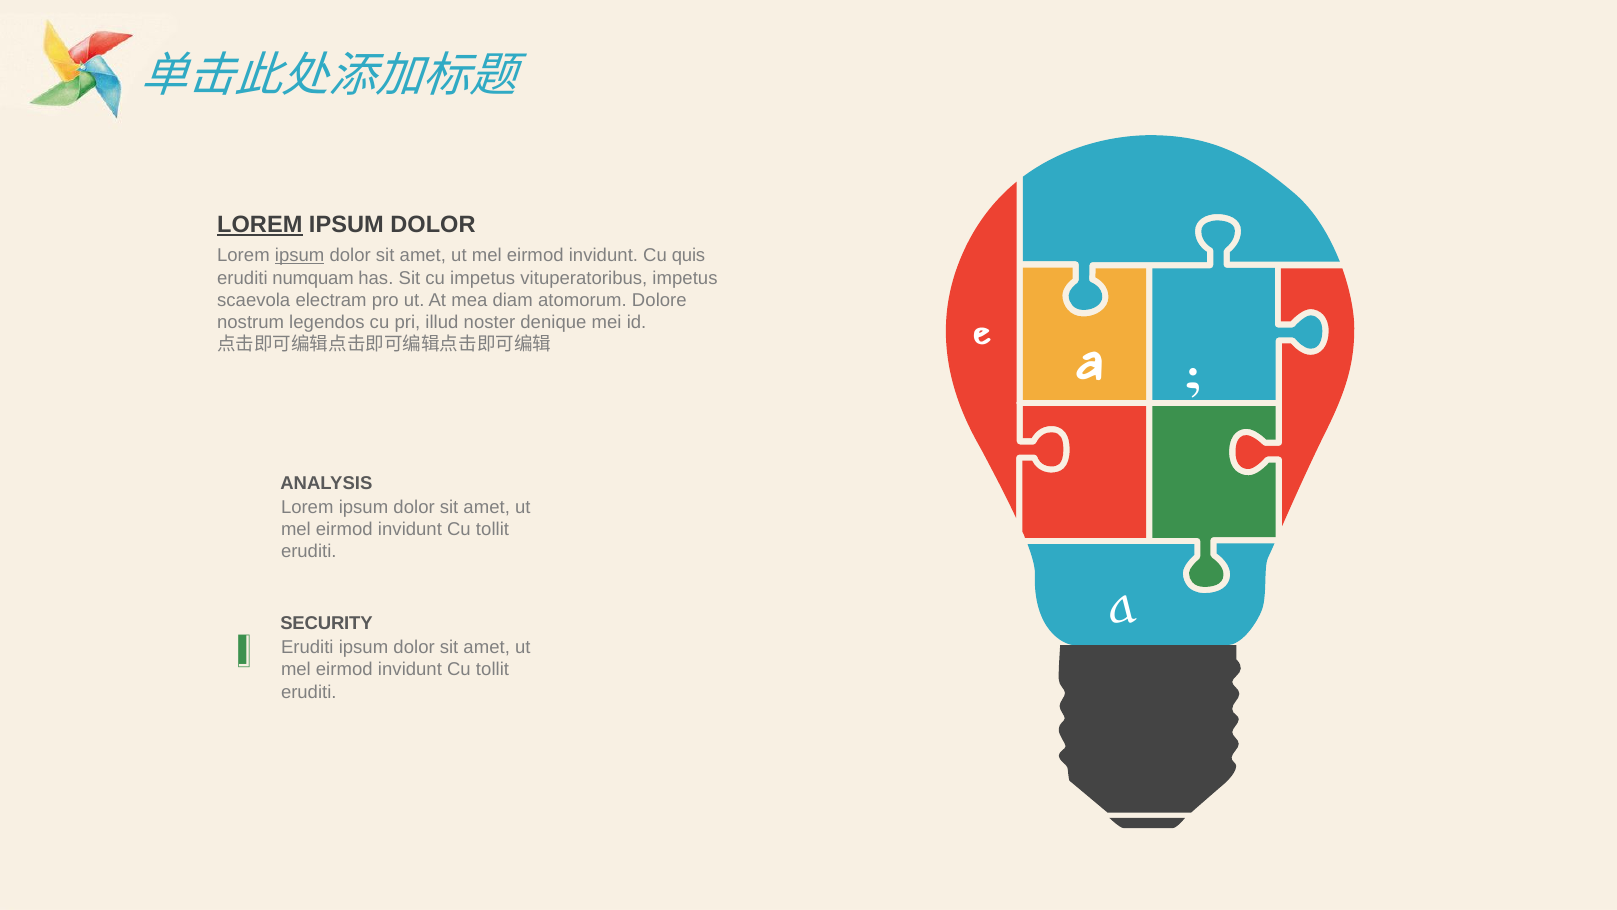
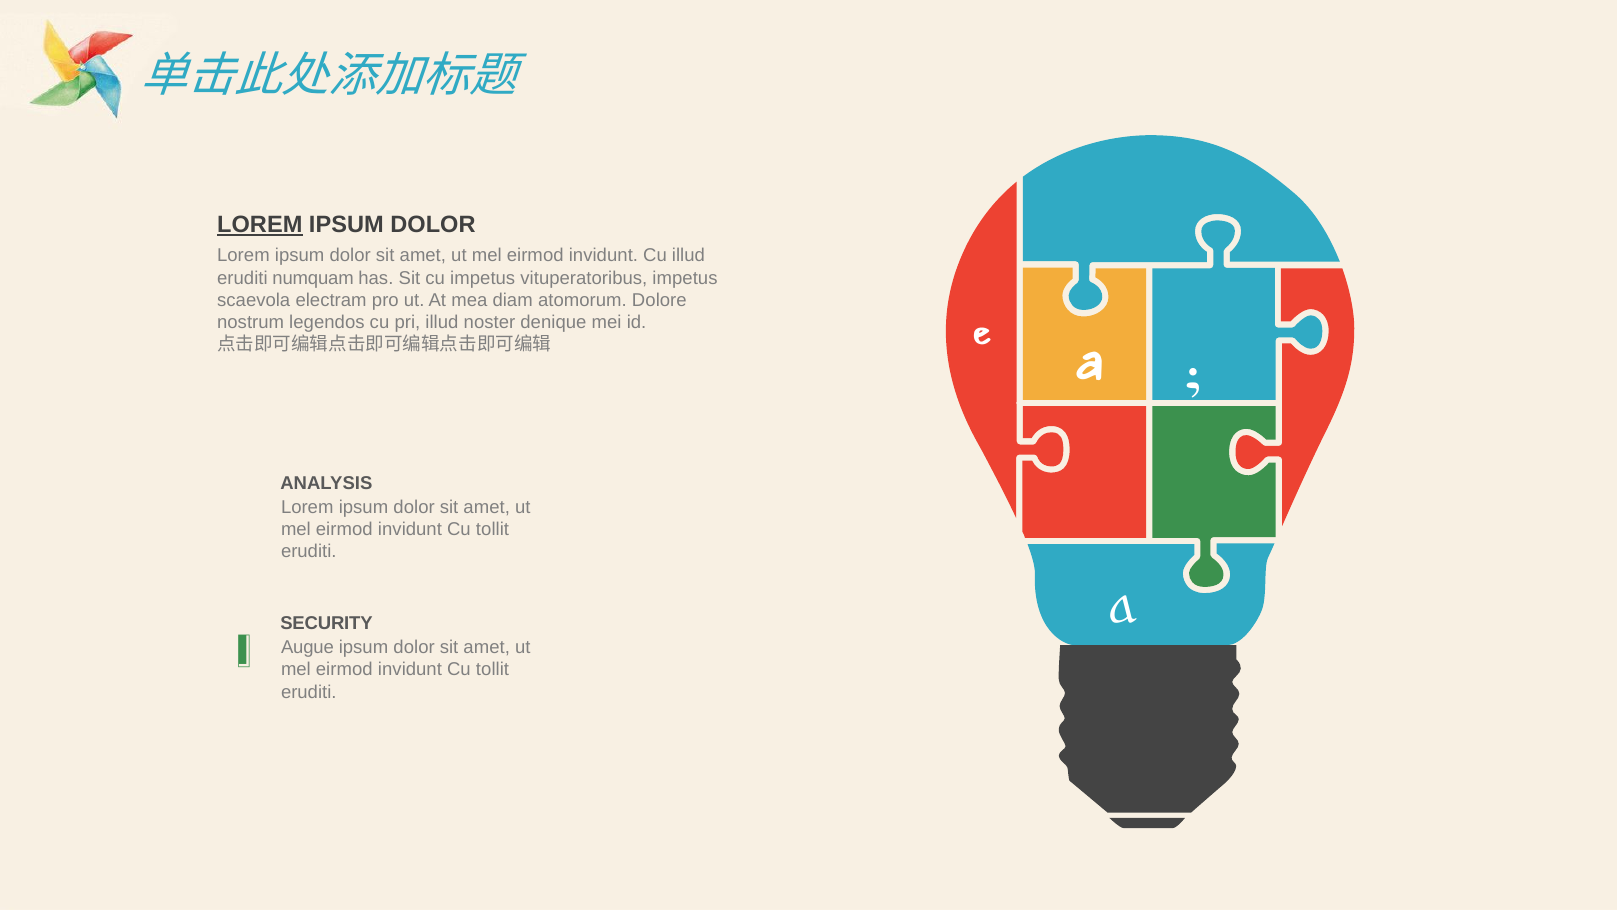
ipsum at (300, 256) underline: present -> none
Cu quis: quis -> illud
Eruditi at (307, 647): Eruditi -> Augue
